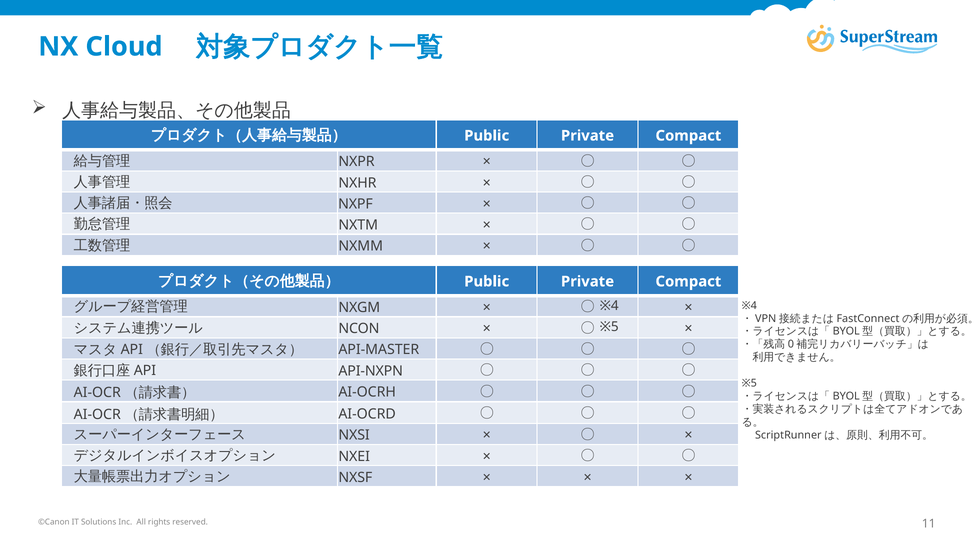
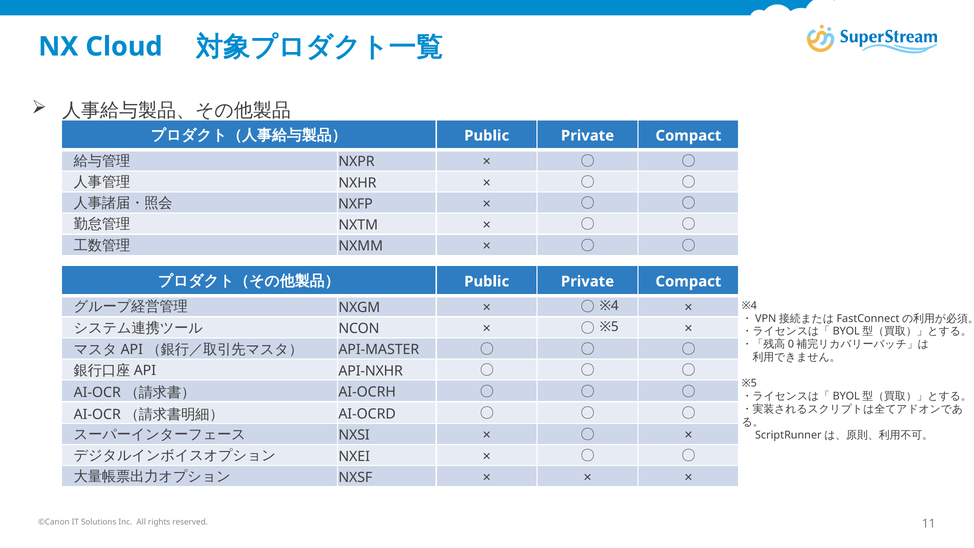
NXPF: NXPF -> NXFP
API-NXPN: API-NXPN -> API-NXHR
